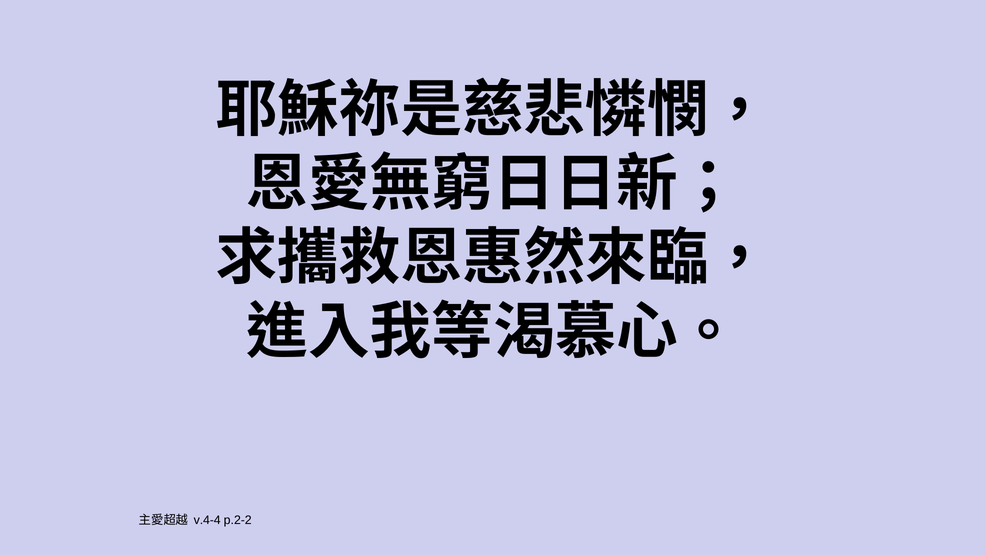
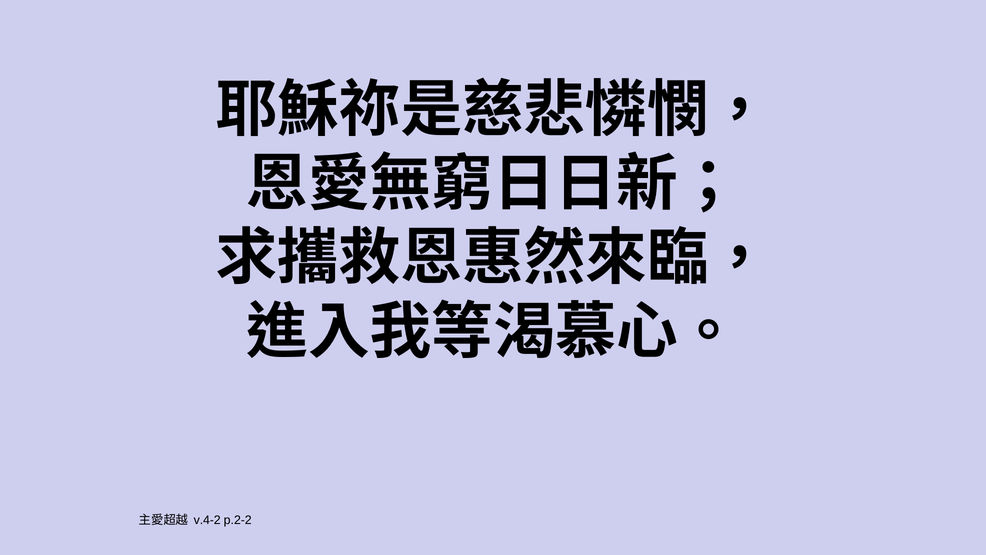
v.4-4: v.4-4 -> v.4-2
